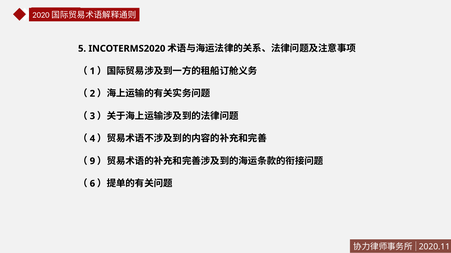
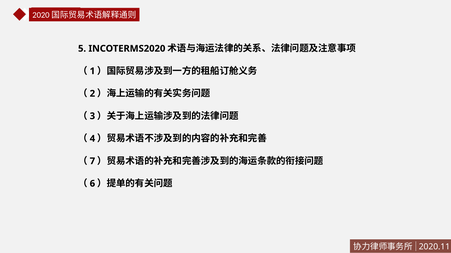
9: 9 -> 7
